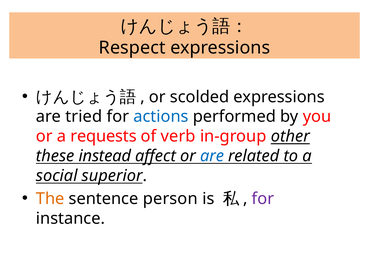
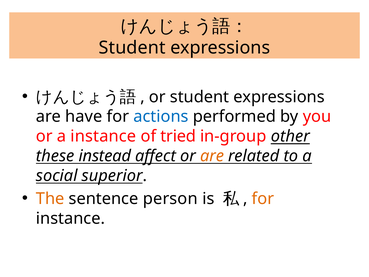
Respect at (132, 48): Respect -> Student
or scolded: scolded -> student
tried: tried -> have
a requests: requests -> instance
verb: verb -> tried
are at (212, 156) colour: blue -> orange
for at (263, 198) colour: purple -> orange
